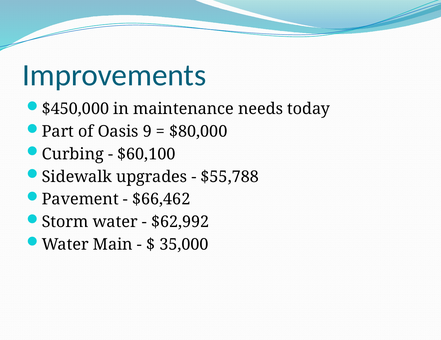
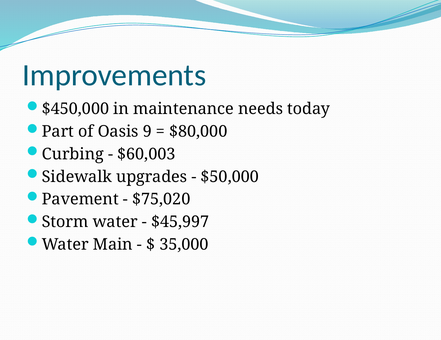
$60,100: $60,100 -> $60,003
$55,788: $55,788 -> $50,000
$66,462: $66,462 -> $75,020
$62,992: $62,992 -> $45,997
